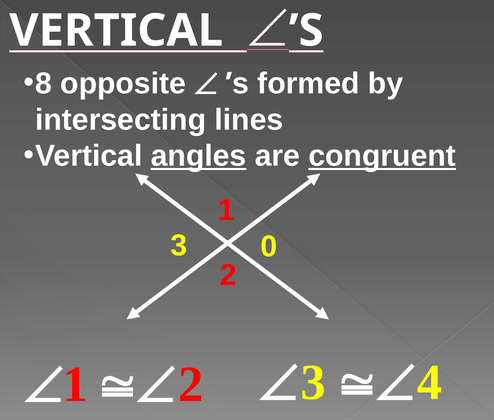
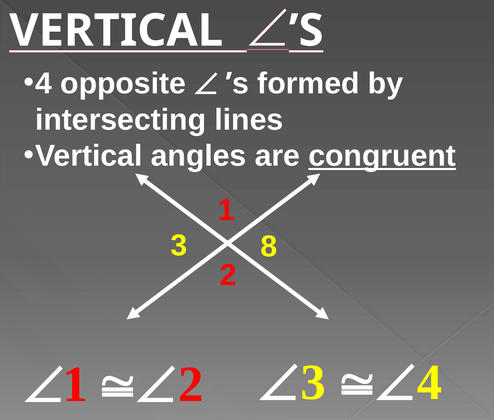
8 at (44, 84): 8 -> 4
angles underline: present -> none
0: 0 -> 8
